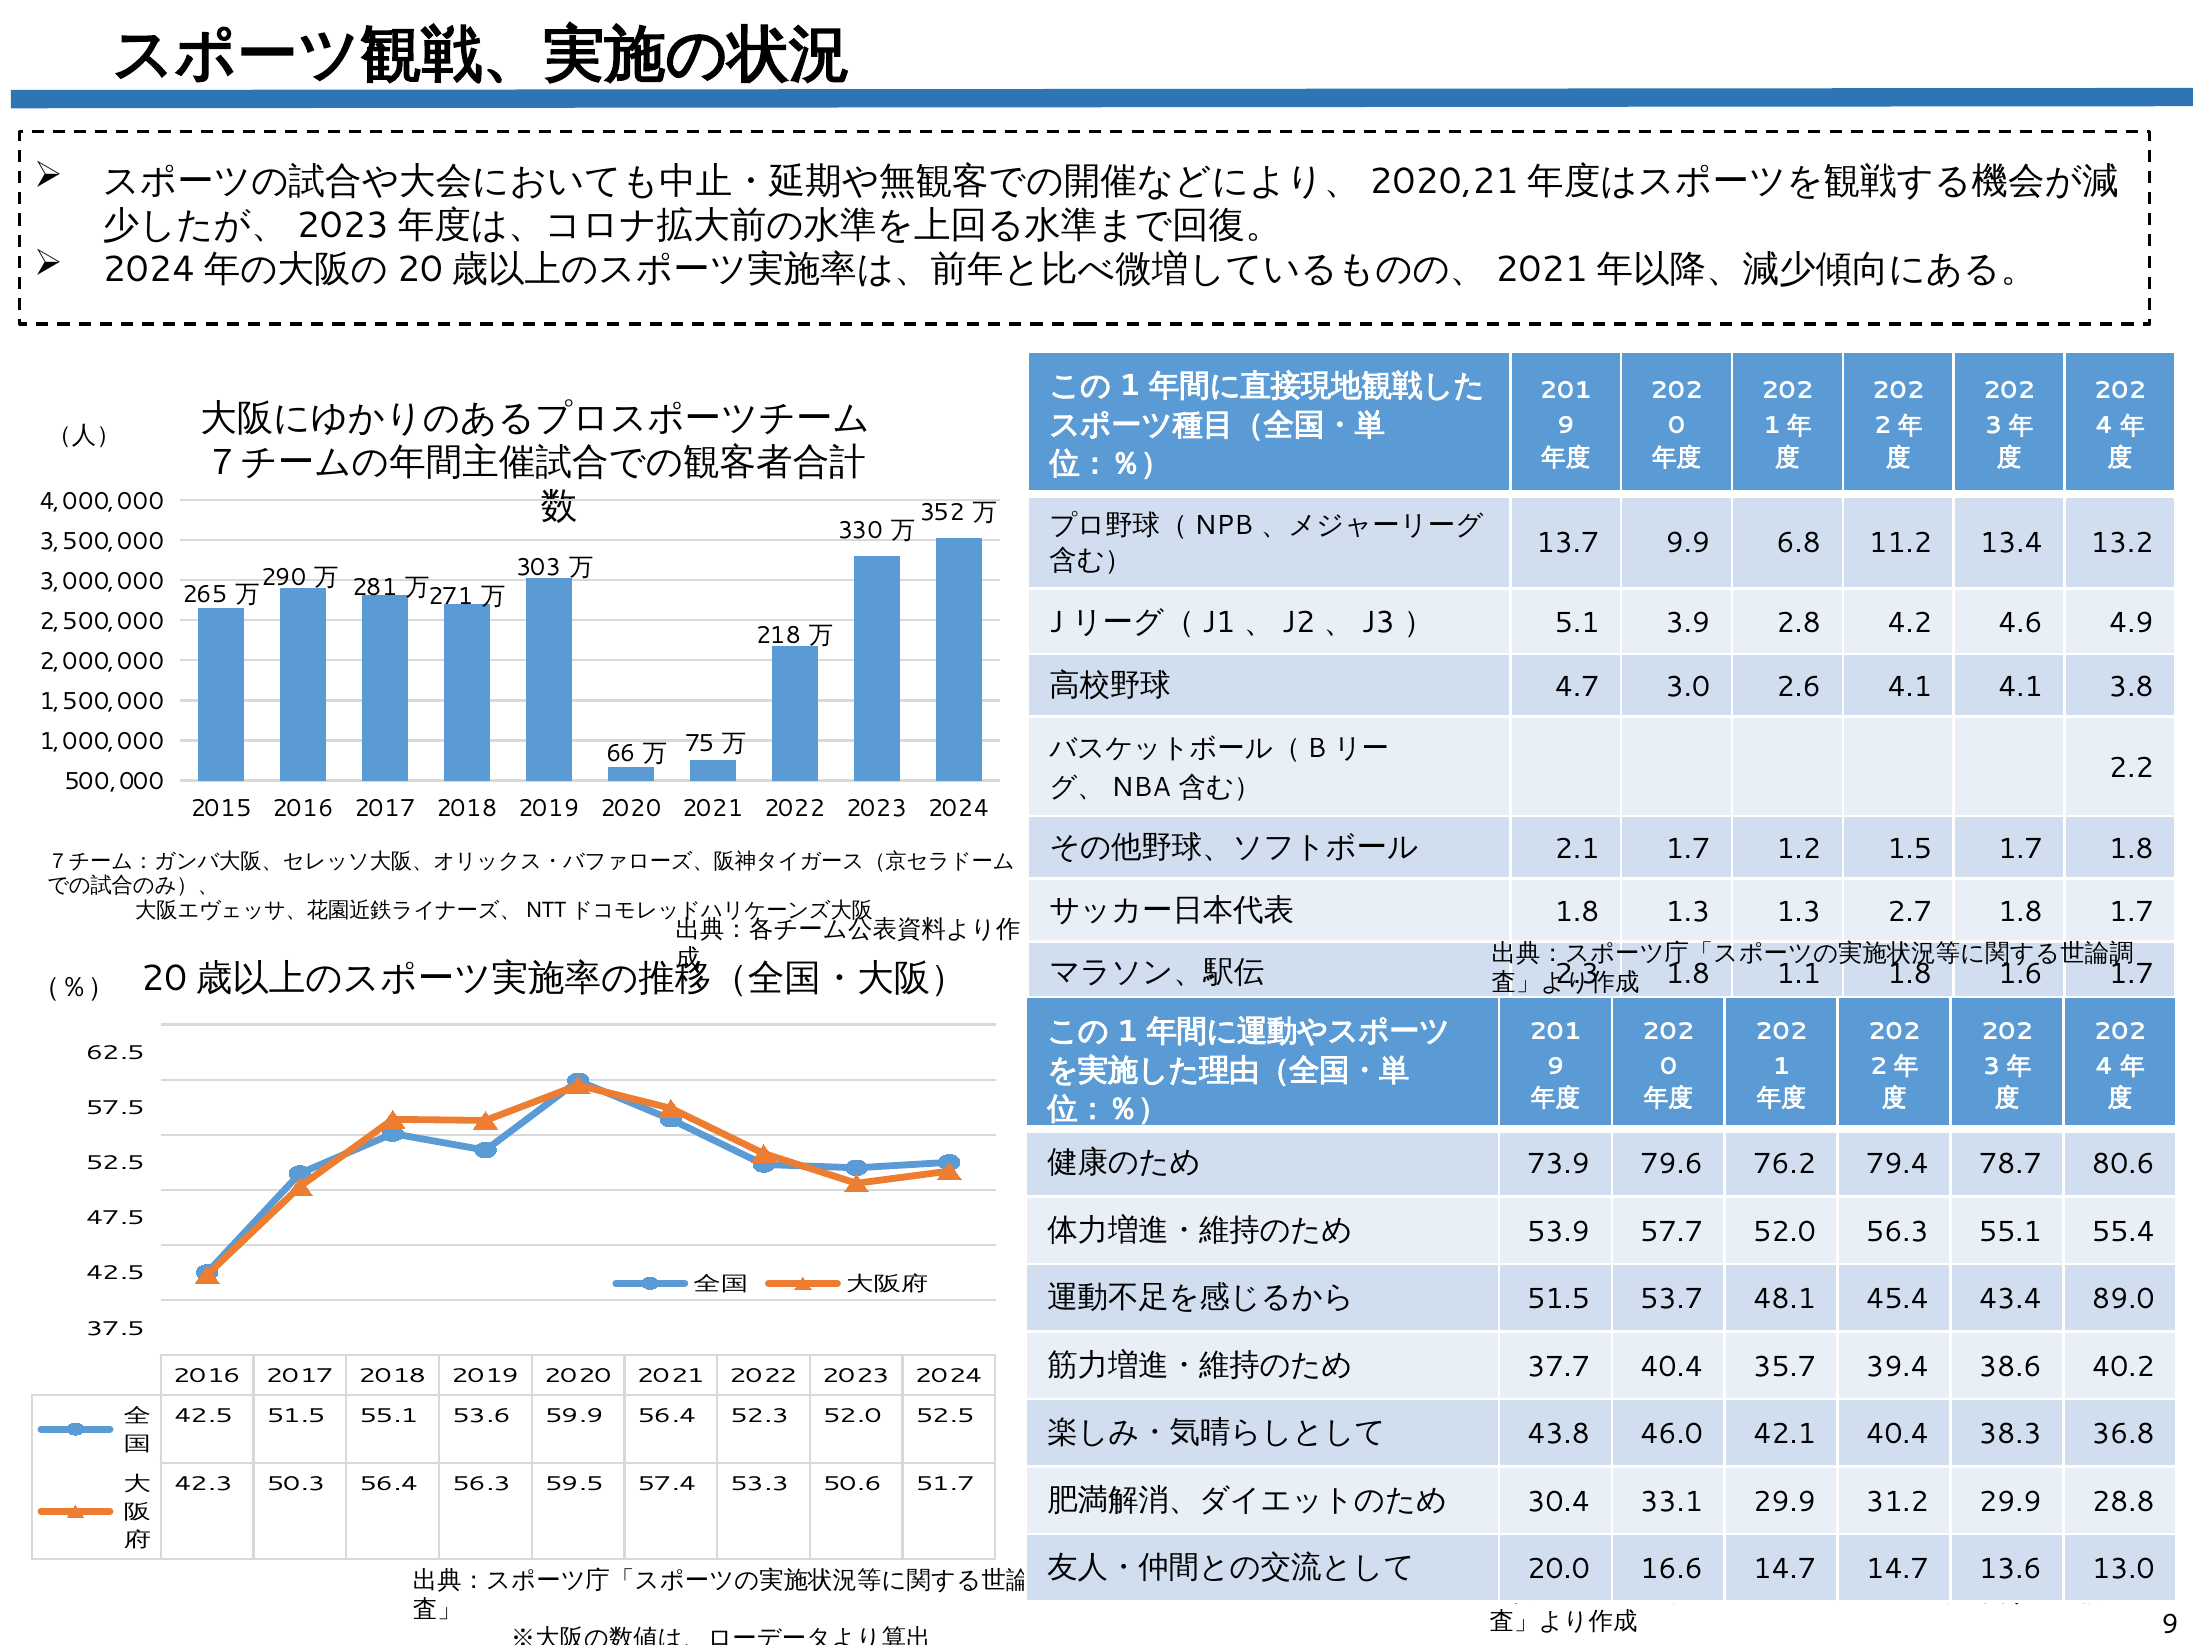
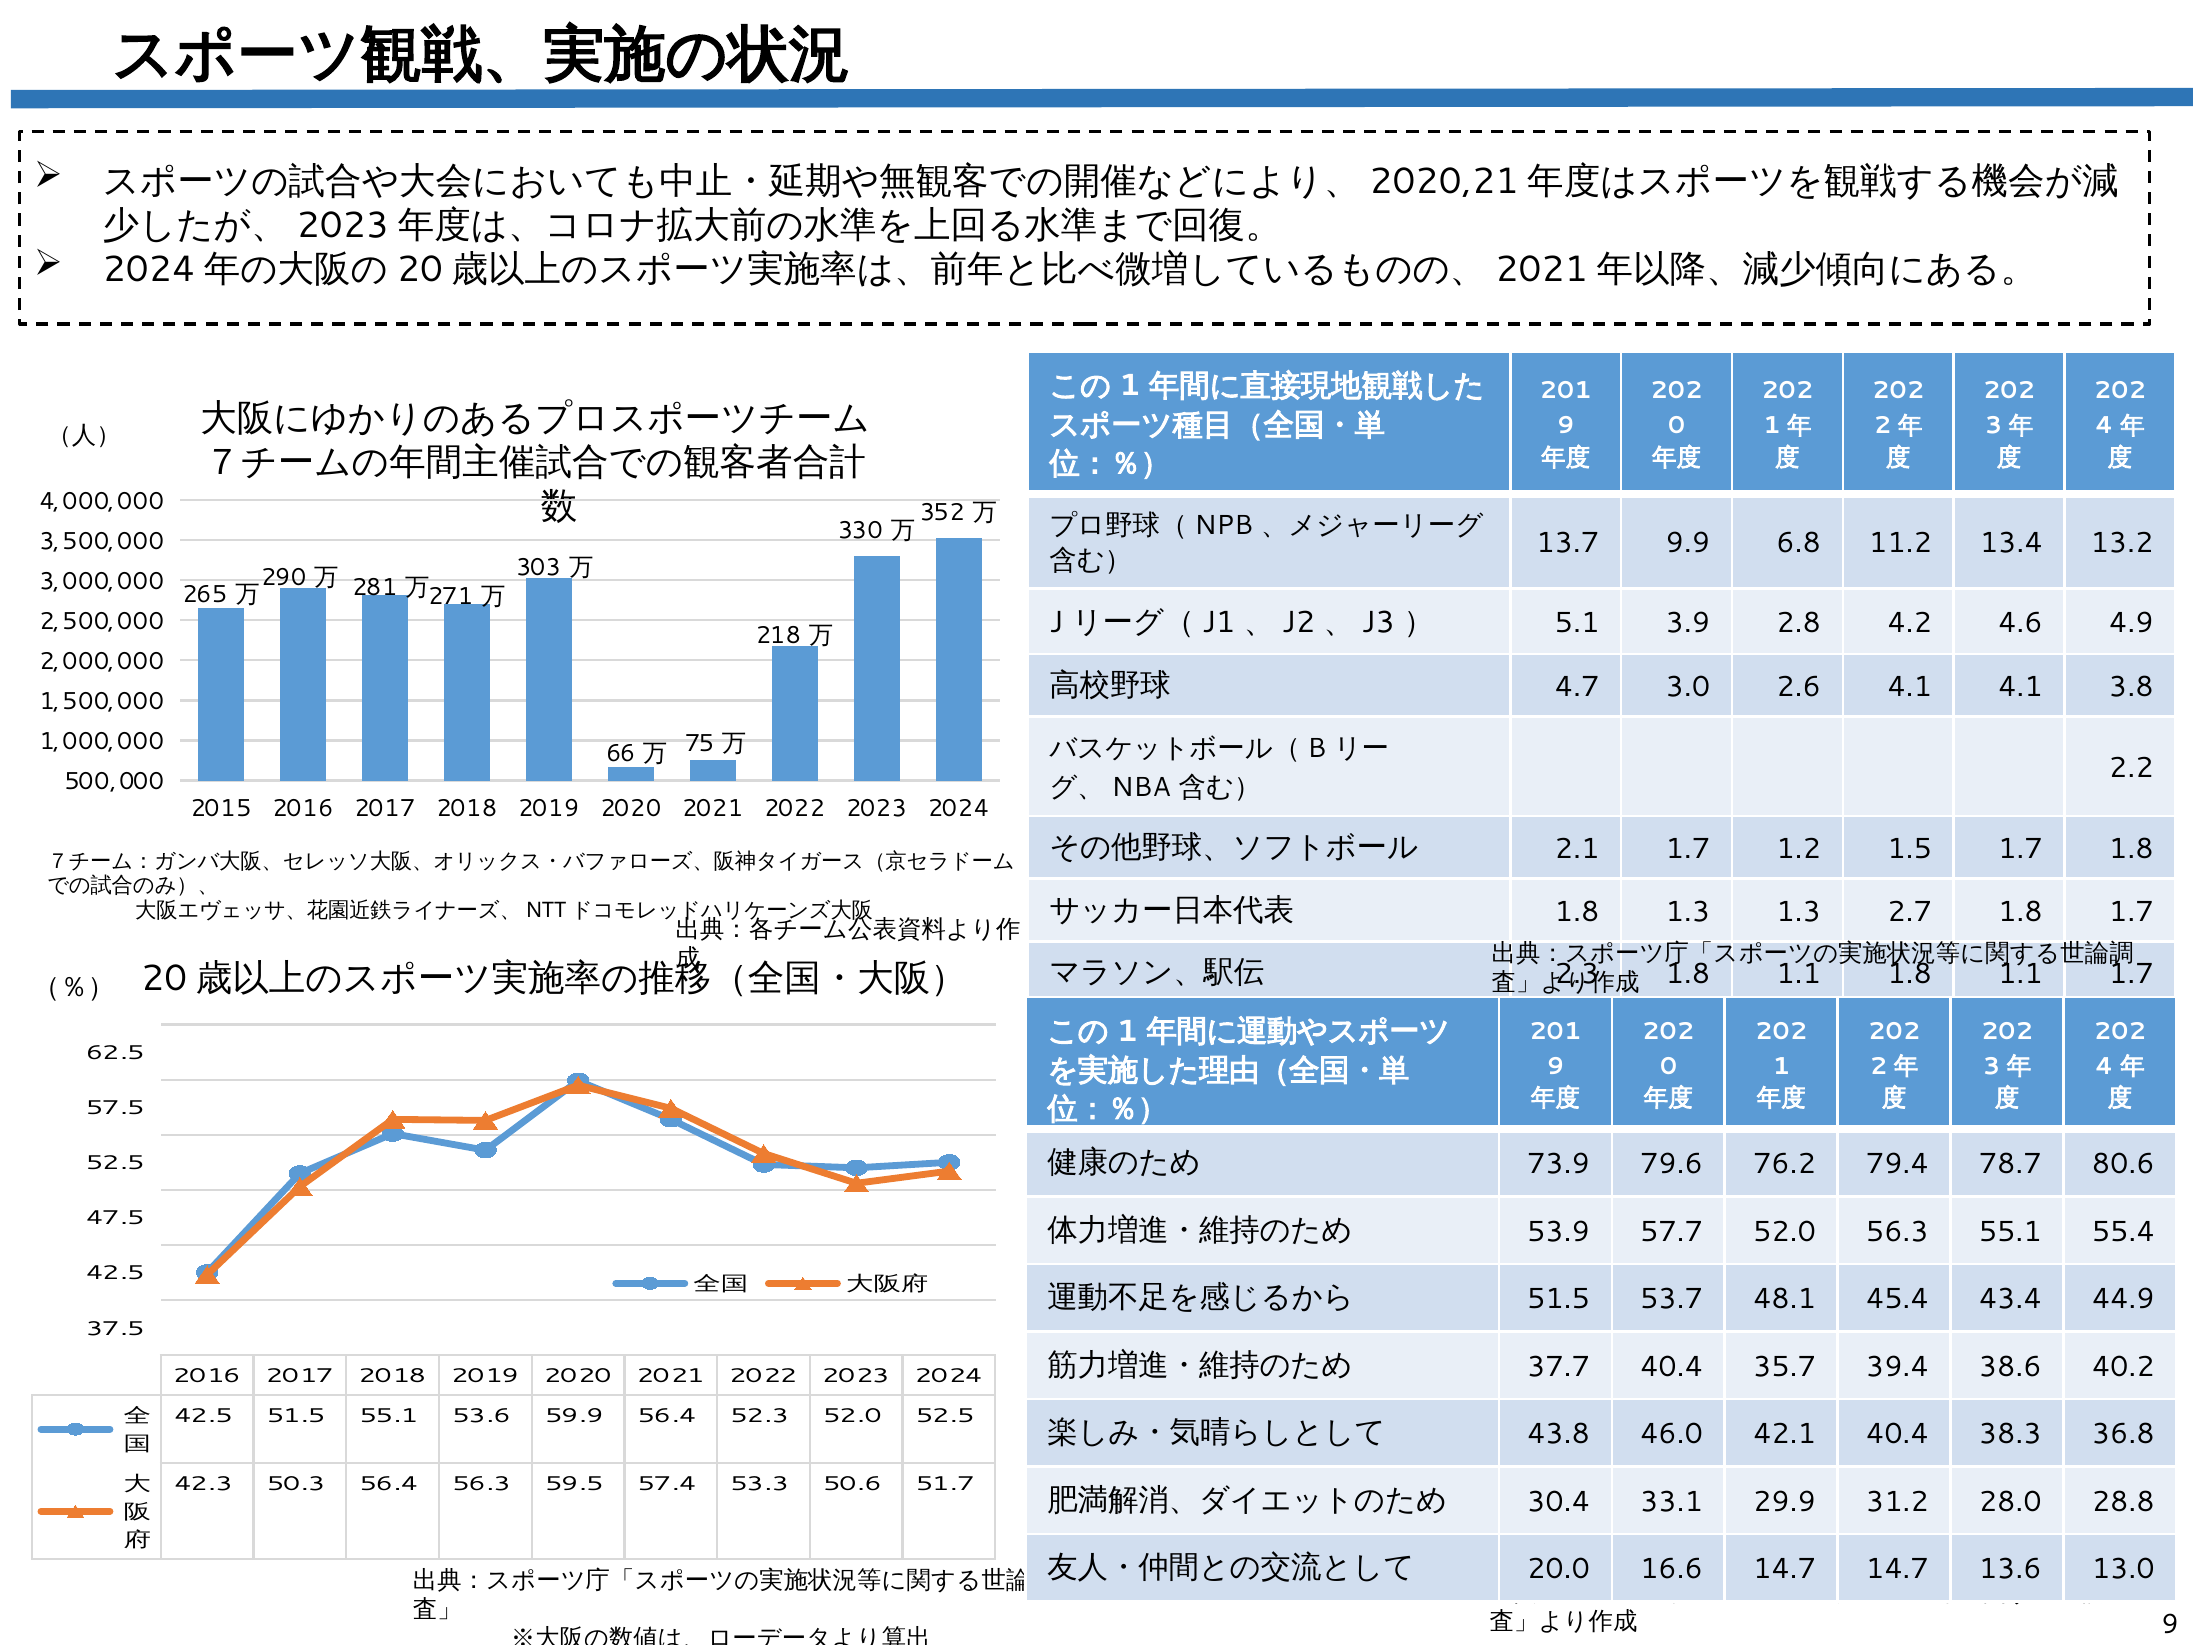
1.1 1.8 1.6: 1.6 -> 1.1
89.0: 89.0 -> 44.9
31.2 29.9: 29.9 -> 28.0
